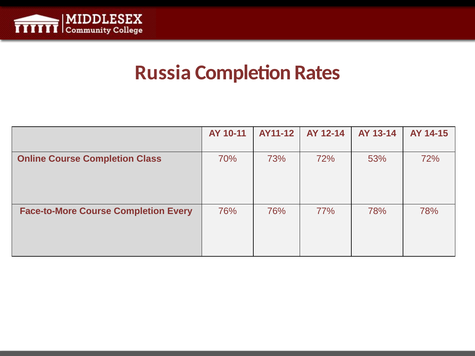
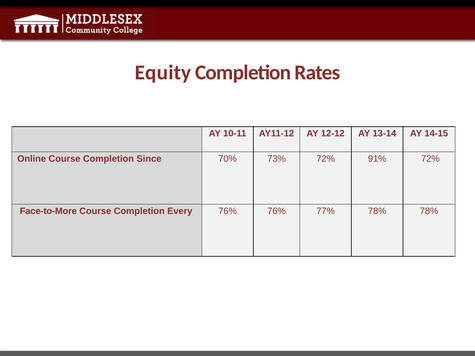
Russia: Russia -> Equity
12-14: 12-14 -> 12-12
Class: Class -> Since
53%: 53% -> 91%
